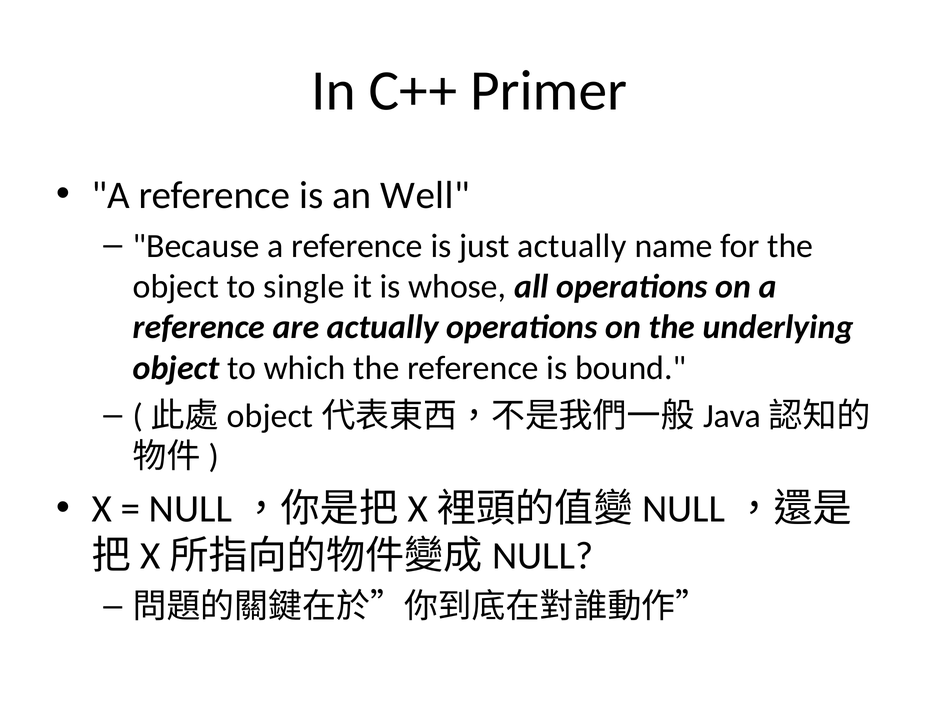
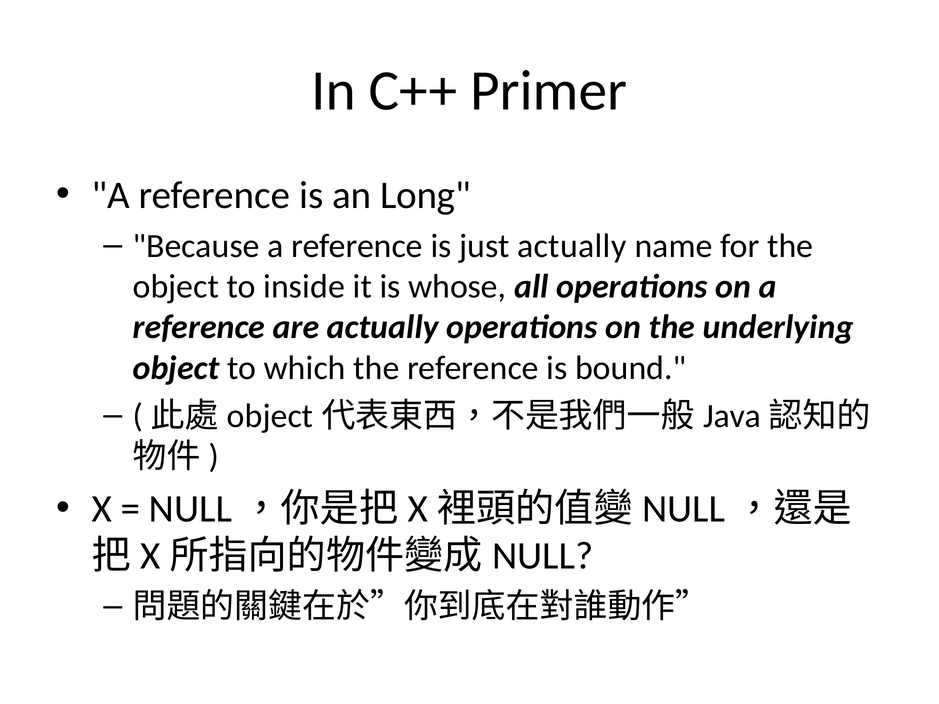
Well: Well -> Long
single: single -> inside
